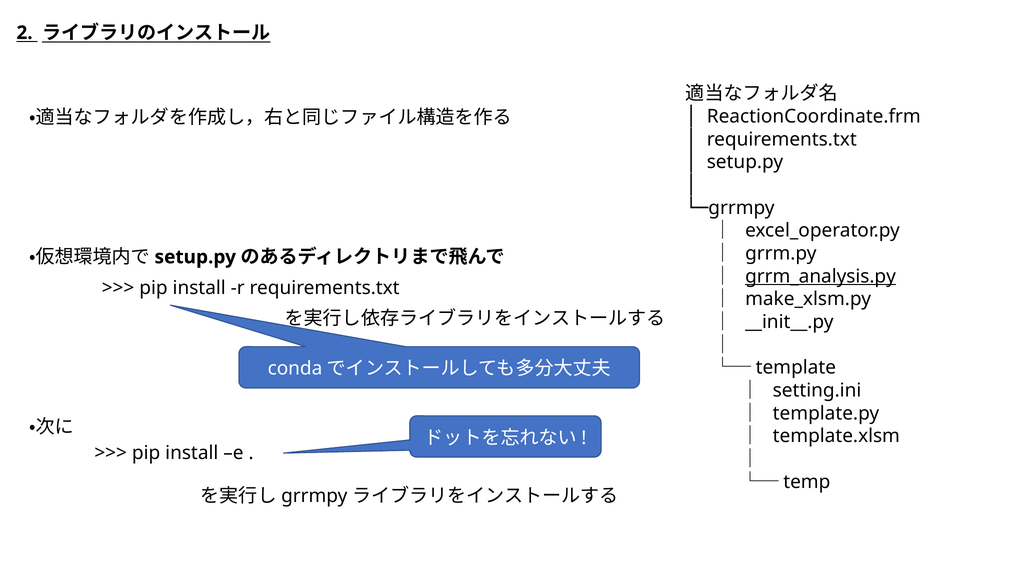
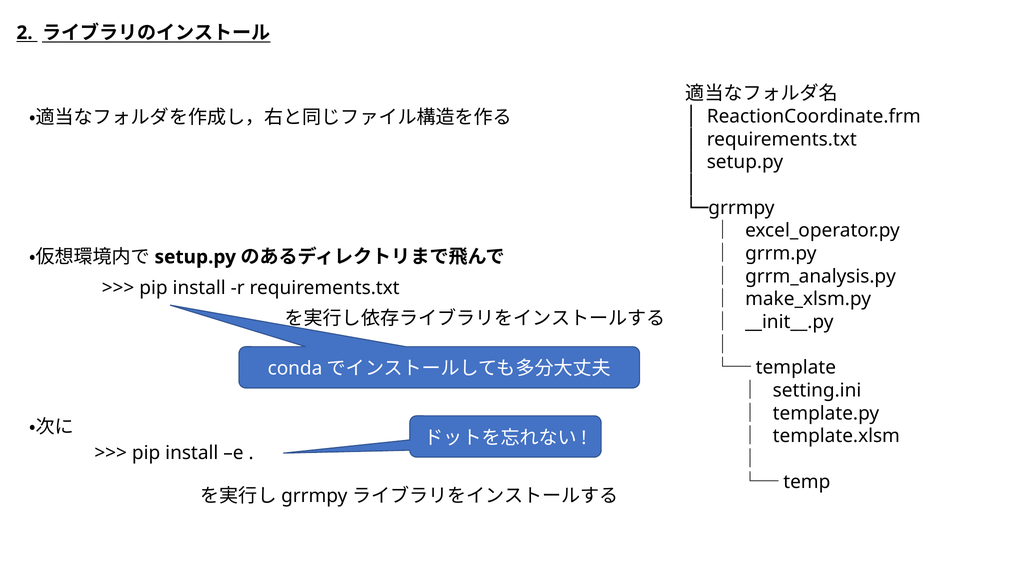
grrm_analysis.py underline: present -> none
